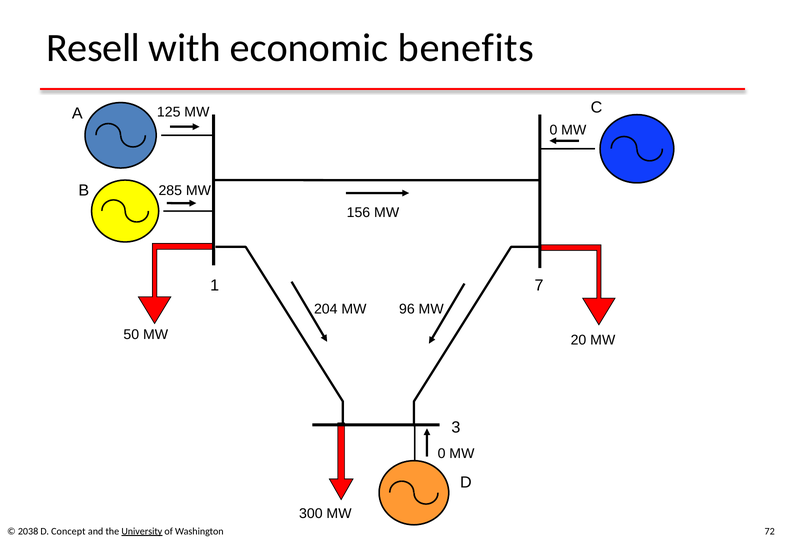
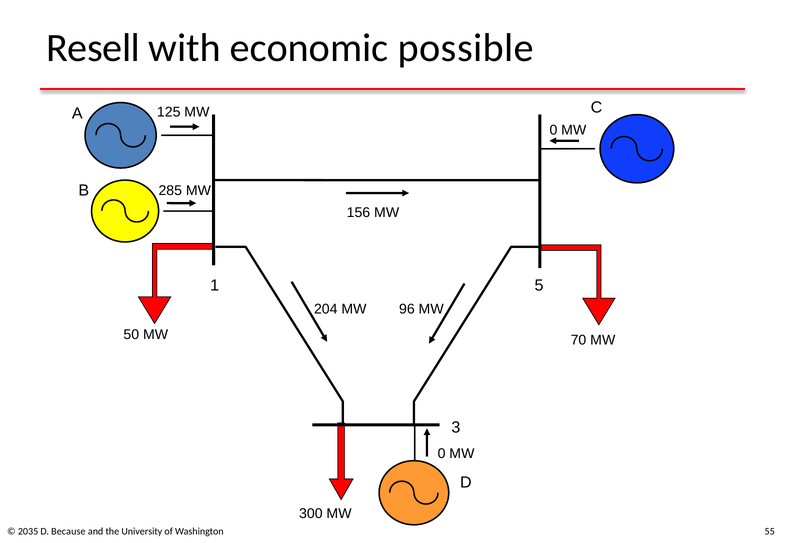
benefits: benefits -> possible
7: 7 -> 5
20: 20 -> 70
2038: 2038 -> 2035
Concept: Concept -> Because
University underline: present -> none
72: 72 -> 55
